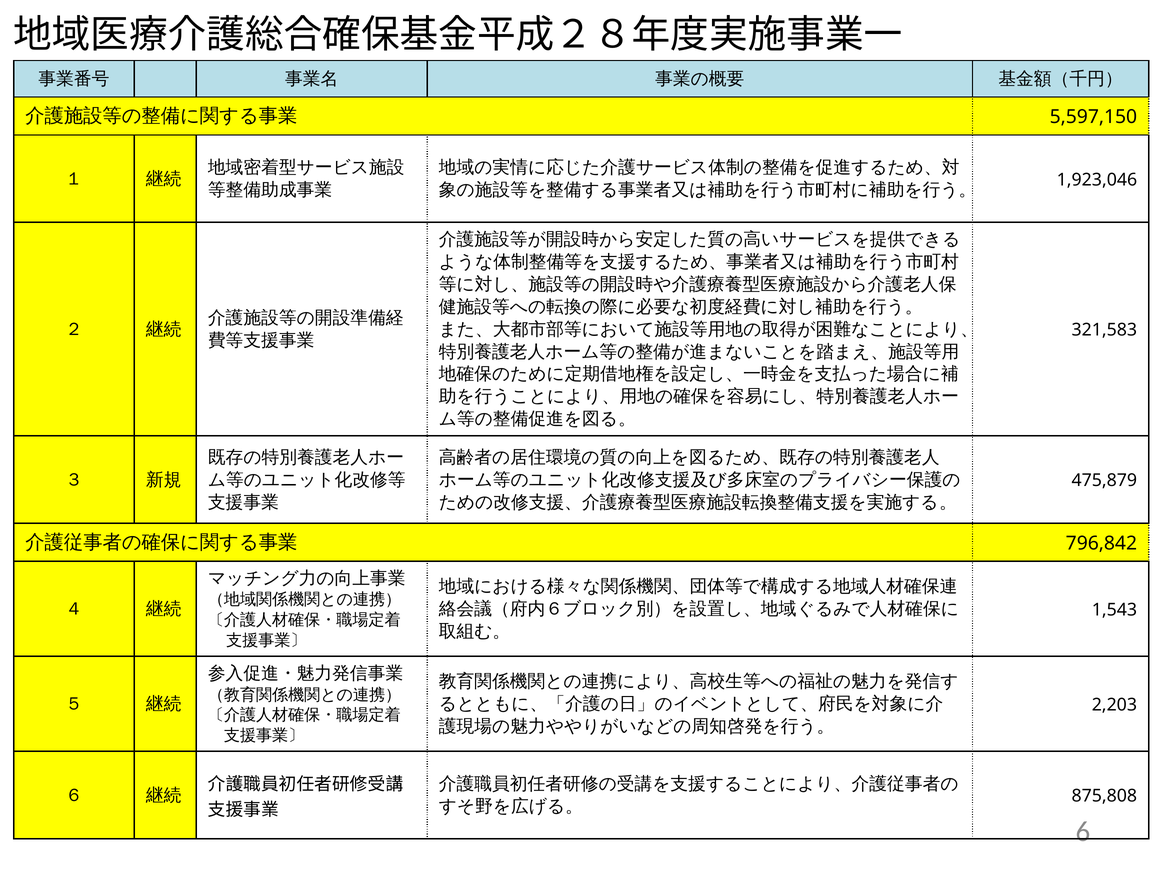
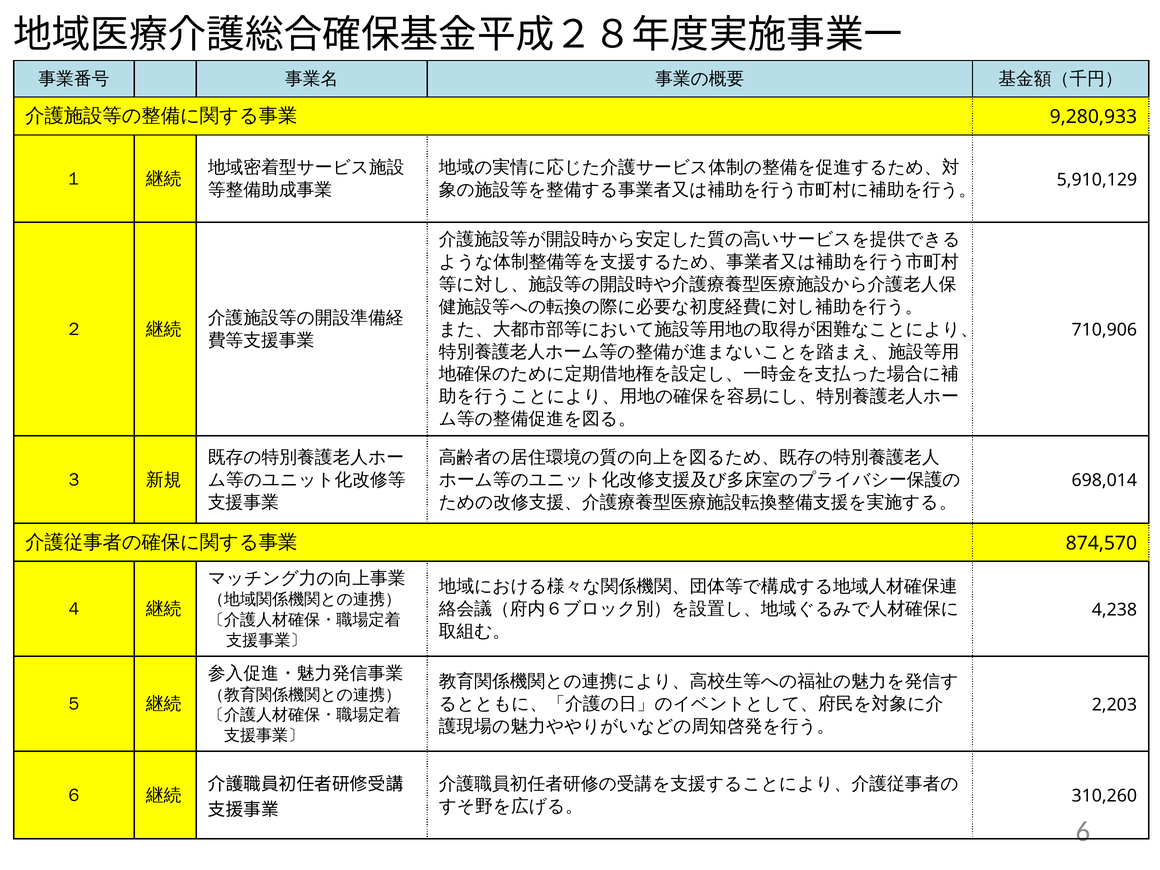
5,597,150: 5,597,150 -> 9,280,933
1,923,046: 1,923,046 -> 5,910,129
321,583: 321,583 -> 710,906
475,879: 475,879 -> 698,014
796,842: 796,842 -> 874,570
1,543: 1,543 -> 4,238
875,808: 875,808 -> 310,260
